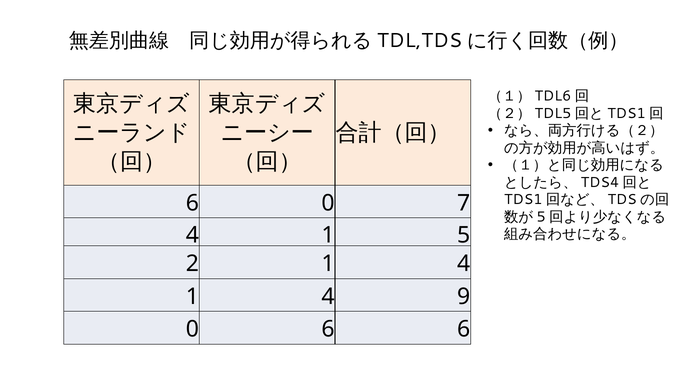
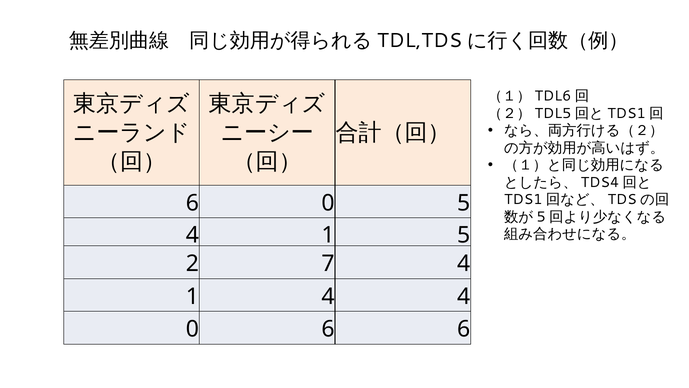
0 7: 7 -> 5
2 1: 1 -> 7
4 9: 9 -> 4
